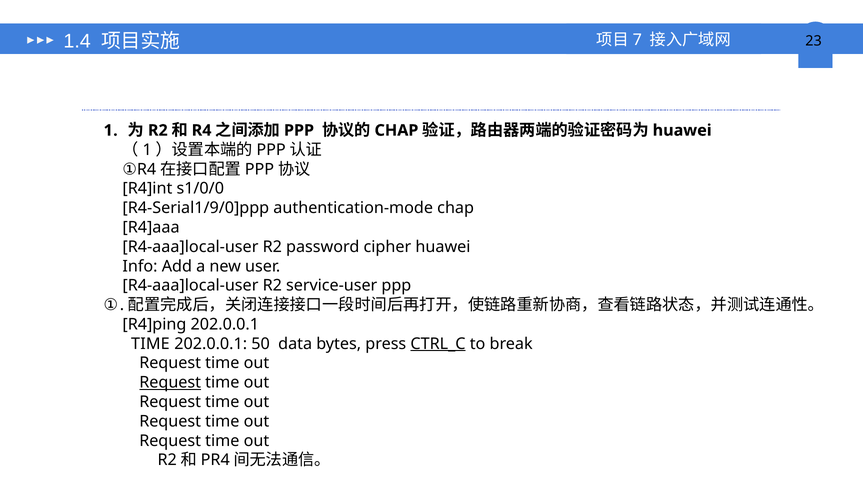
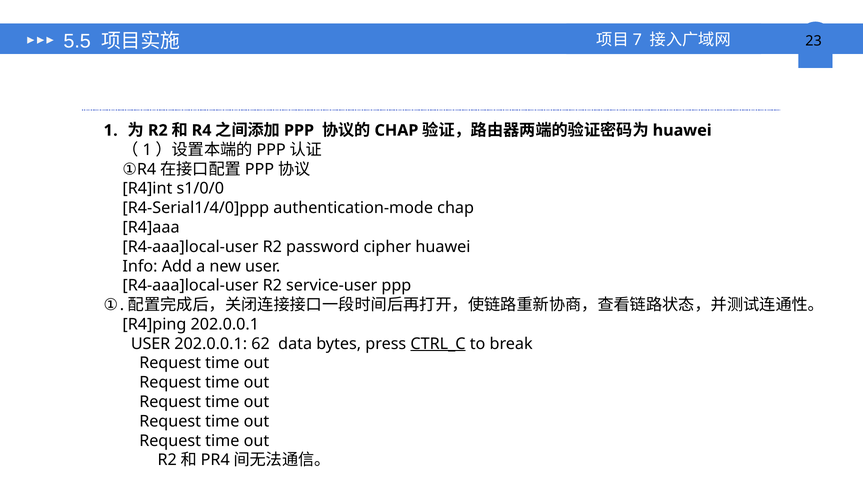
1.4: 1.4 -> 5.5
R4-Serial1/9/0]ppp: R4-Serial1/9/0]ppp -> R4-Serial1/4/0]ppp
TIME at (150, 344): TIME -> USER
50: 50 -> 62
Request at (170, 383) underline: present -> none
